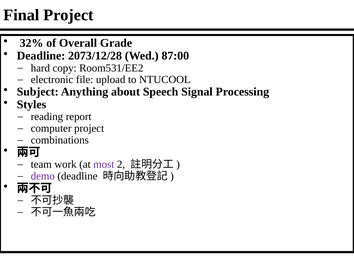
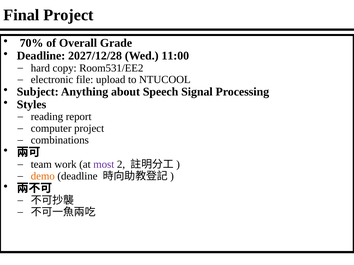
32%: 32% -> 70%
2073/12/28: 2073/12/28 -> 2027/12/28
87:00: 87:00 -> 11:00
demo colour: purple -> orange
